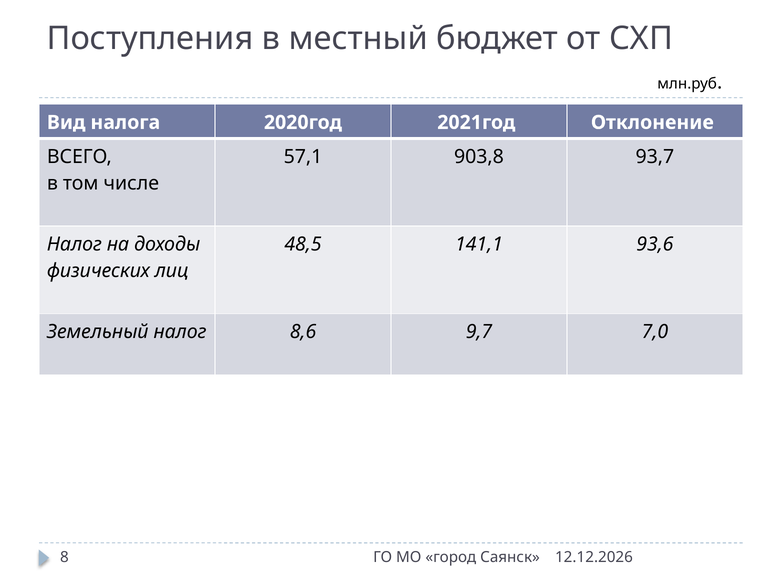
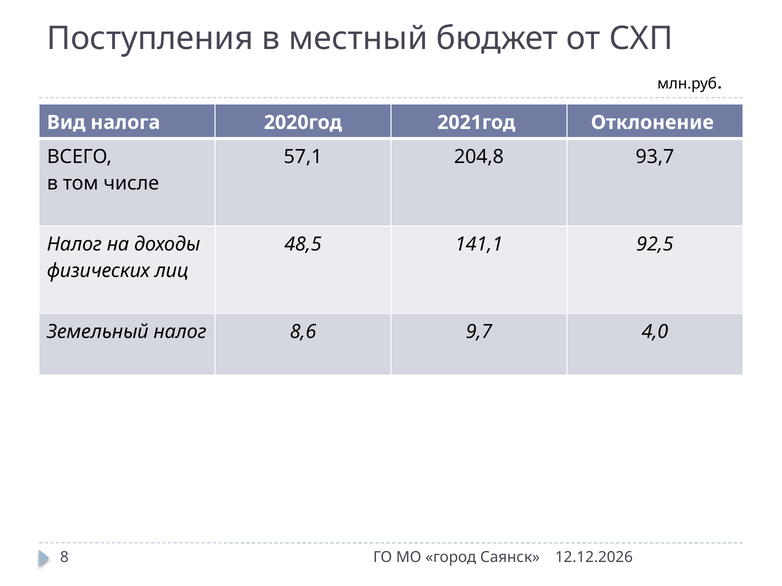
903,8: 903,8 -> 204,8
93,6: 93,6 -> 92,5
7,0: 7,0 -> 4,0
